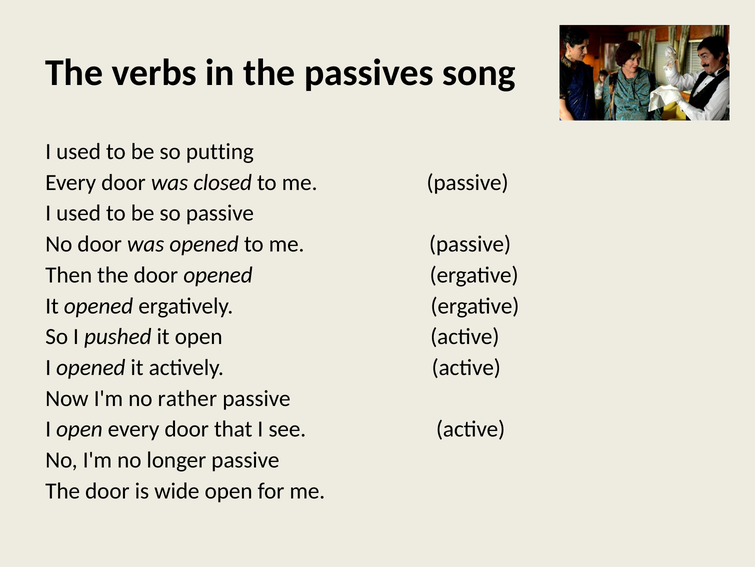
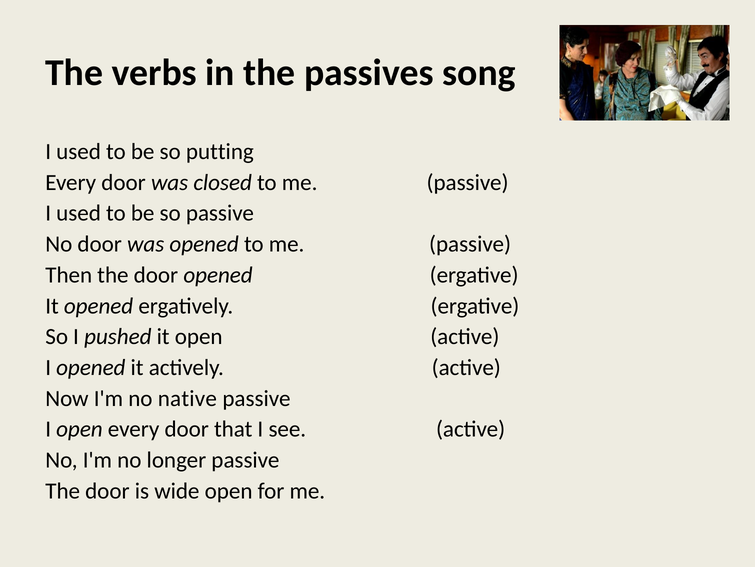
rather: rather -> native
